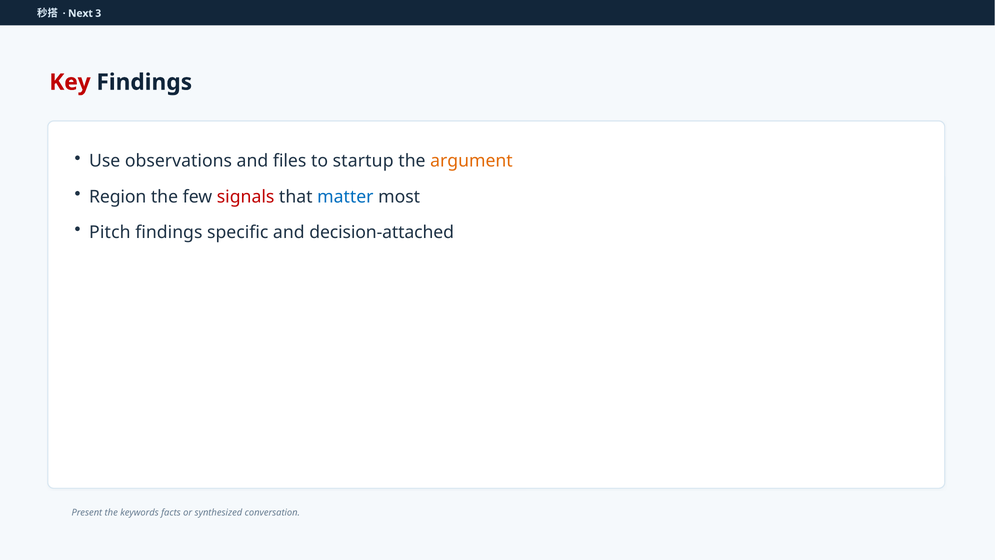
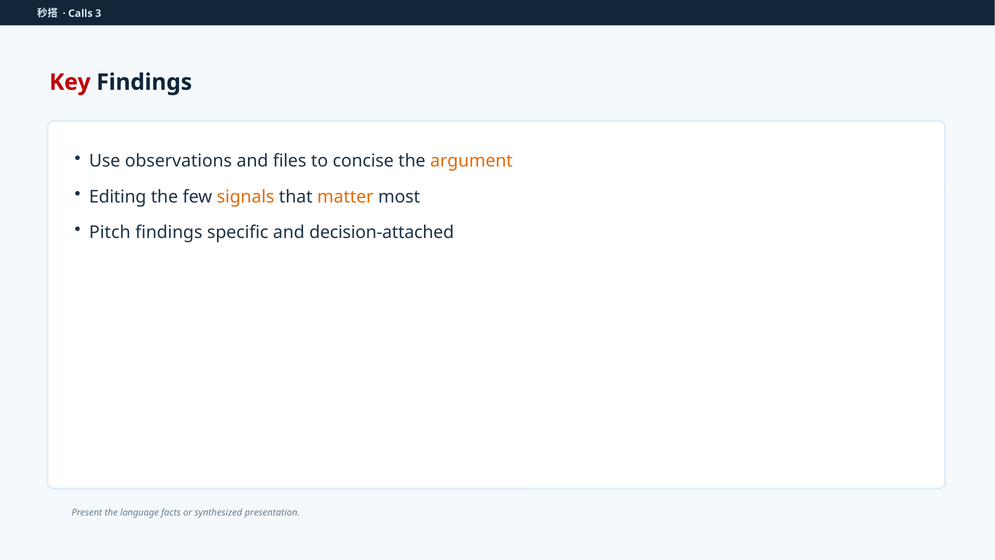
Next: Next -> Calls
startup: startup -> concise
Region: Region -> Editing
signals colour: red -> orange
matter colour: blue -> orange
keywords: keywords -> language
conversation: conversation -> presentation
